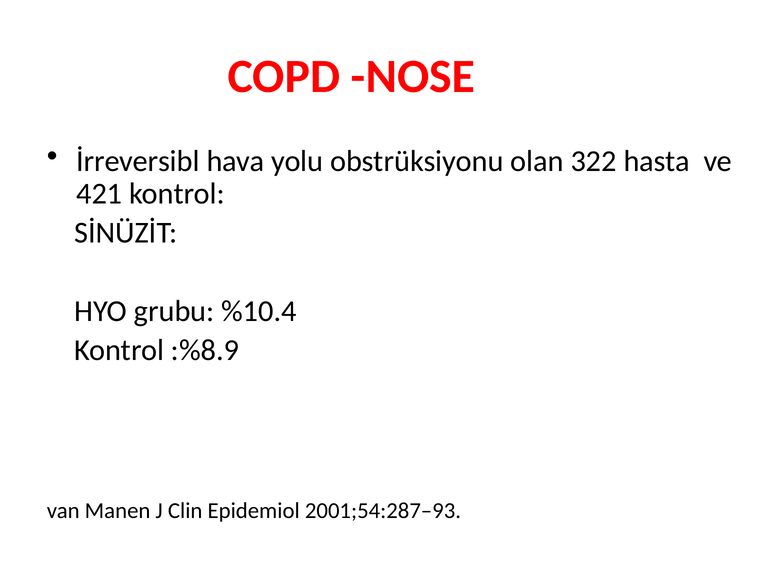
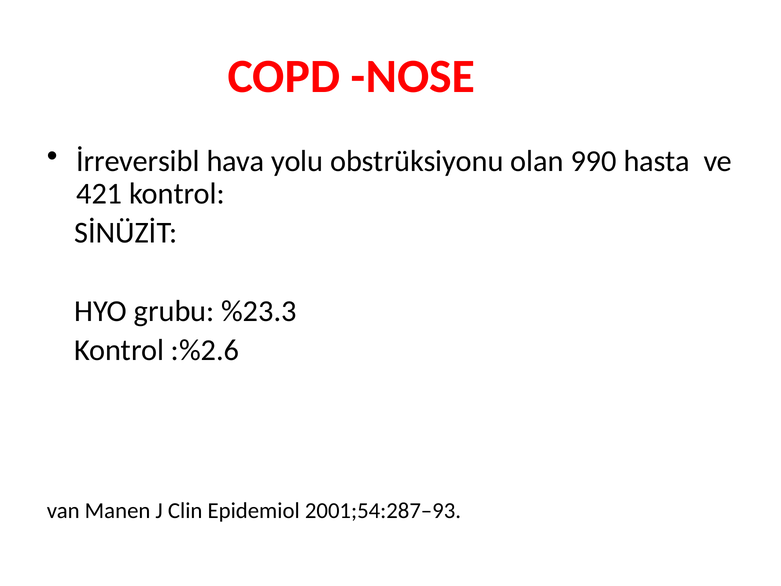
322: 322 -> 990
%10.4: %10.4 -> %23.3
:%8.9: :%8.9 -> :%2.6
